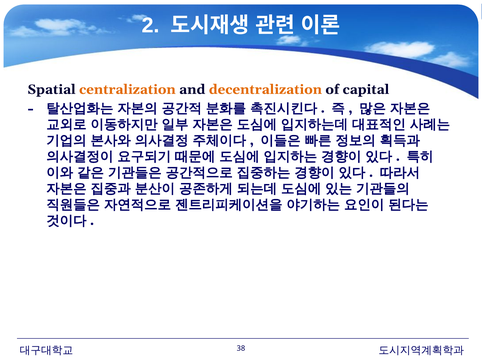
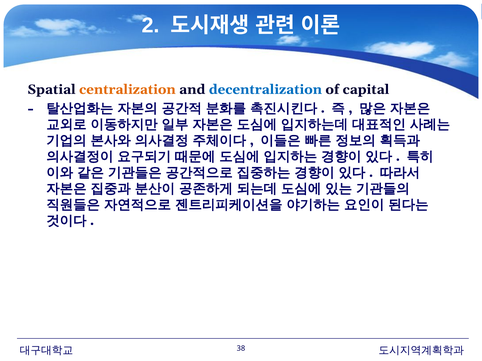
decentralization colour: orange -> blue
